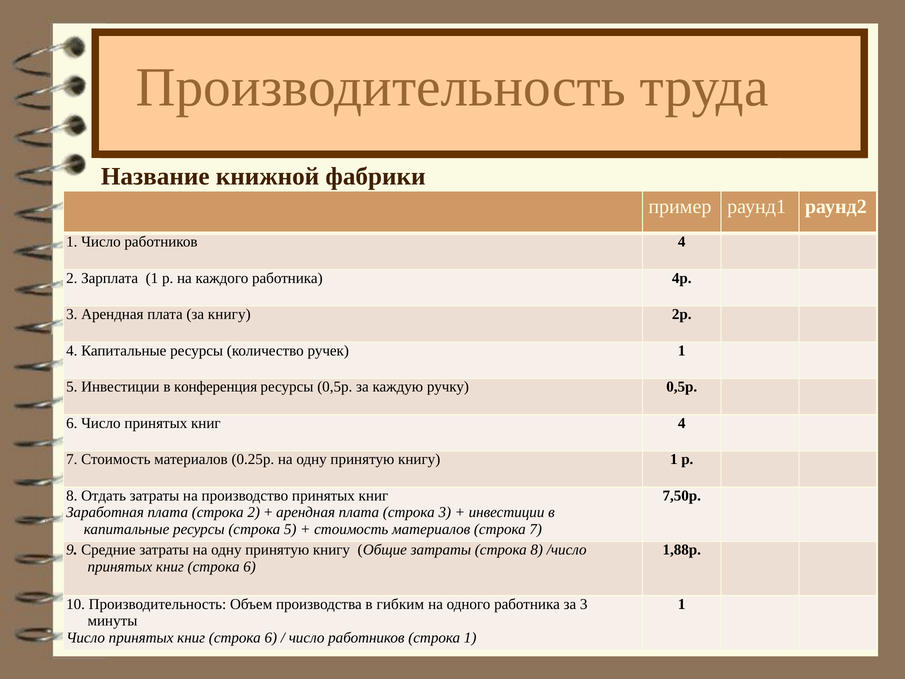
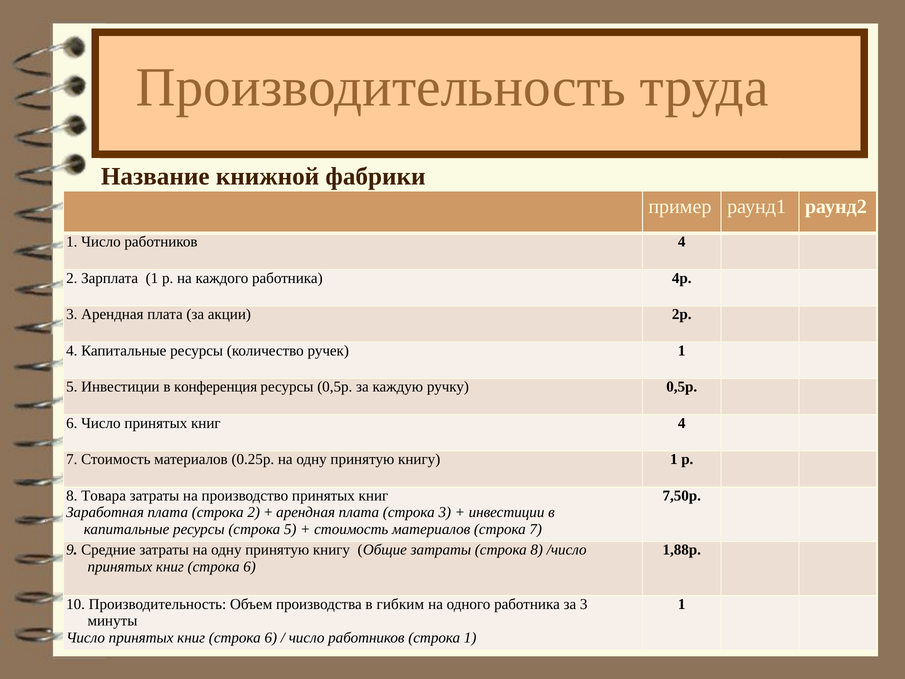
за книгу: книгу -> акции
Отдать: Отдать -> Товара
